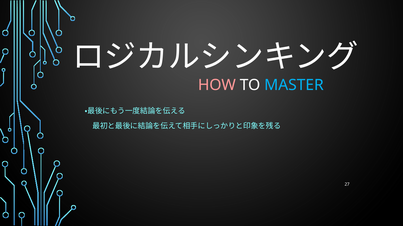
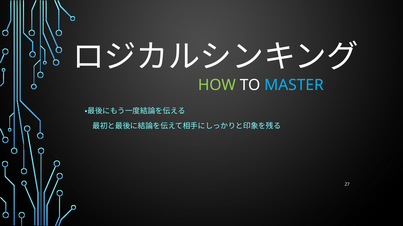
HOW colour: pink -> light green
